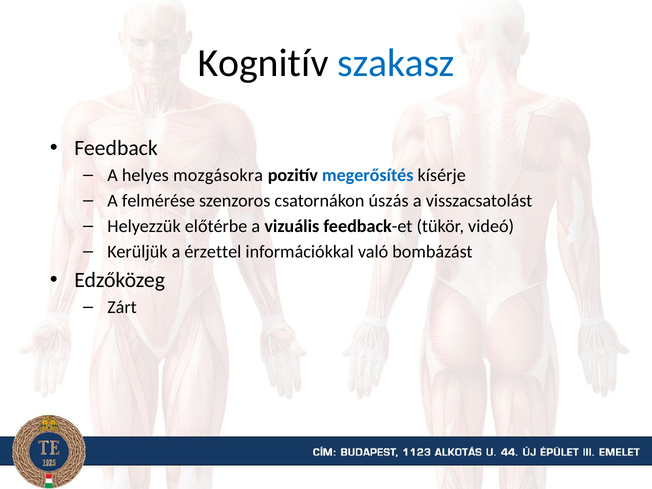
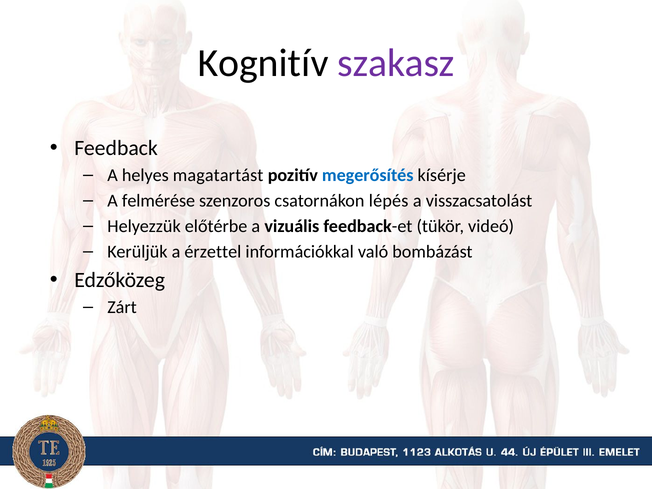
szakasz colour: blue -> purple
mozgásokra: mozgásokra -> magatartást
úszás: úszás -> lépés
